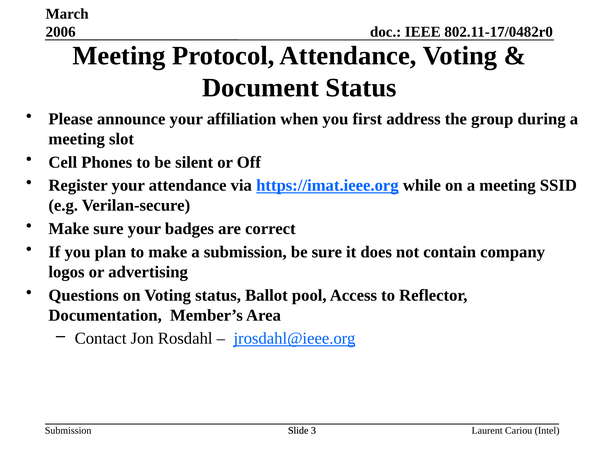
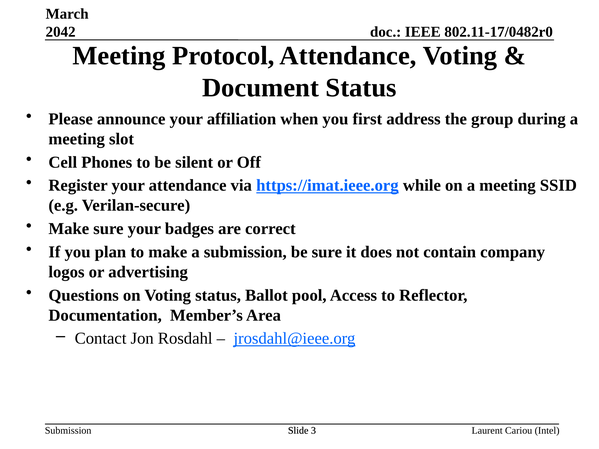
2006: 2006 -> 2042
